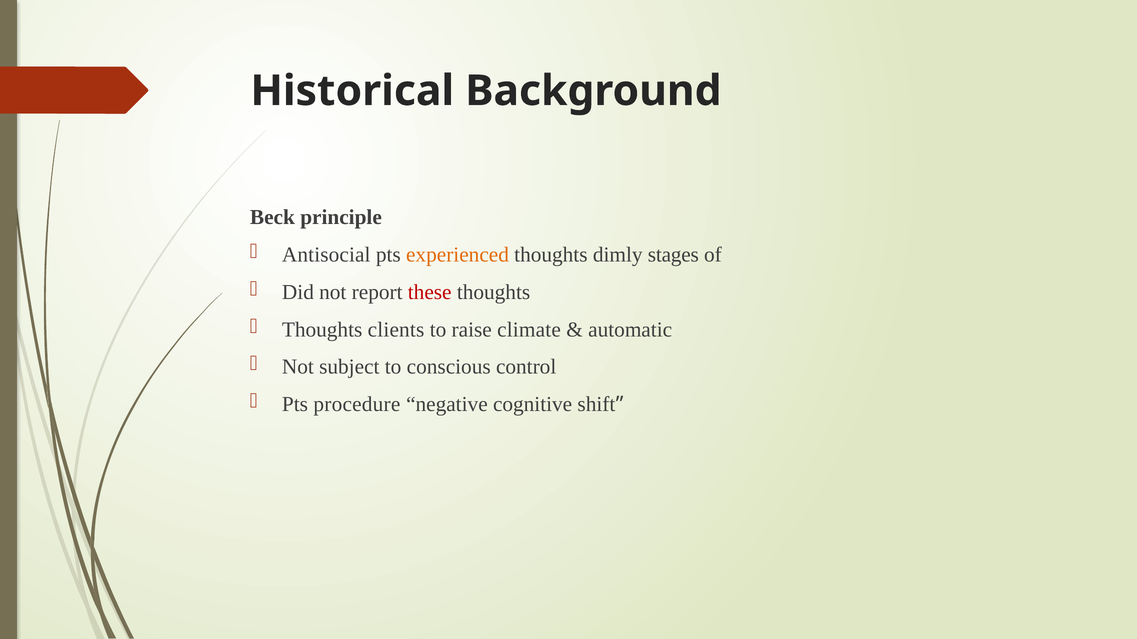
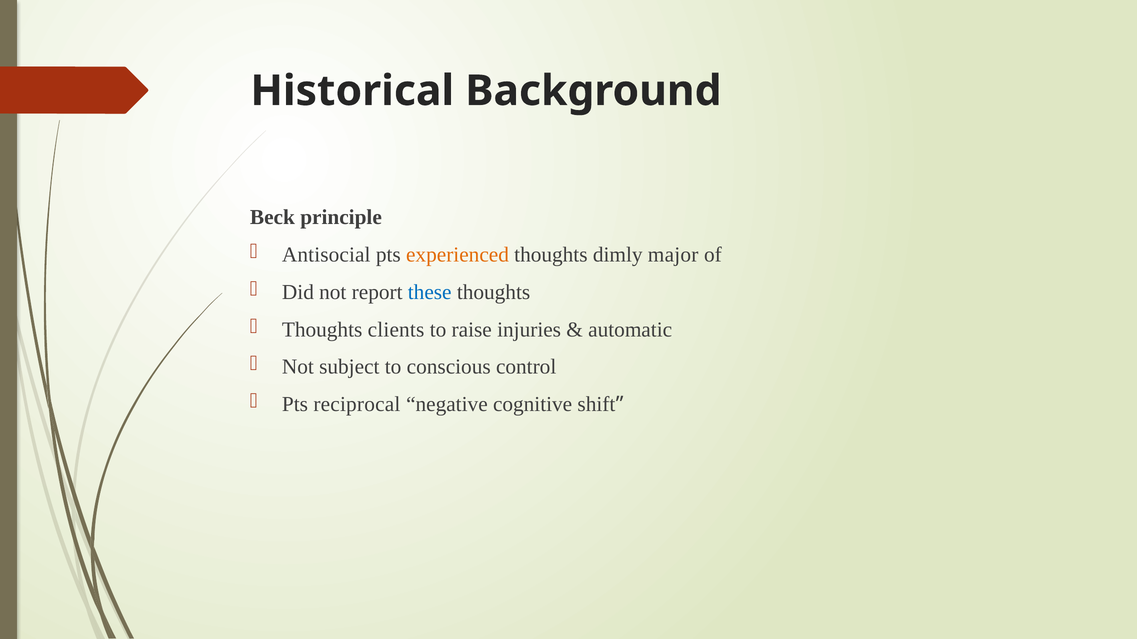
stages: stages -> major
these colour: red -> blue
climate: climate -> injuries
procedure: procedure -> reciprocal
